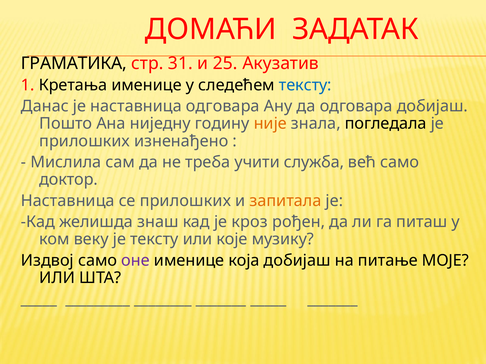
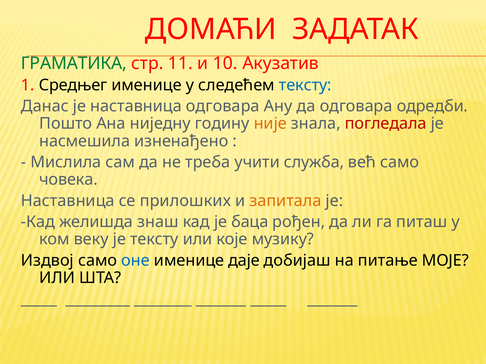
ГРАМАТИКА colour: black -> green
31: 31 -> 11
25: 25 -> 10
Кретања: Кретања -> Средњег
одговара добијаш: добијаш -> одредби
погледала colour: black -> red
прилошких at (85, 141): прилошких -> насмешила
доктор: доктор -> човека
кроз: кроз -> баца
оне colour: purple -> blue
која: која -> даје
